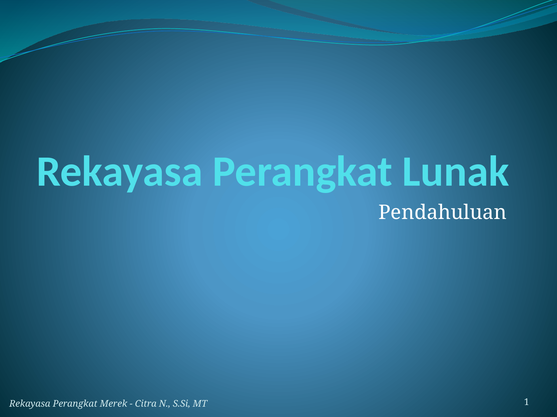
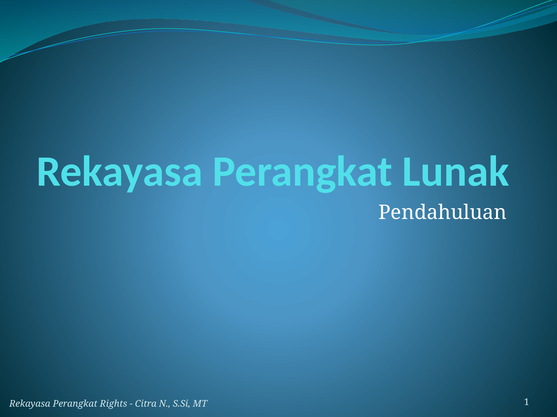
Merek: Merek -> Rights
